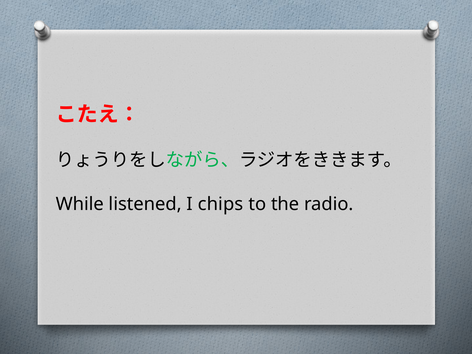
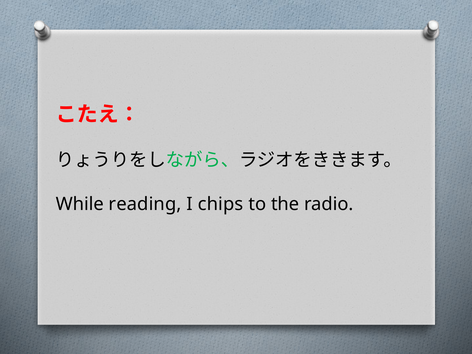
listened: listened -> reading
